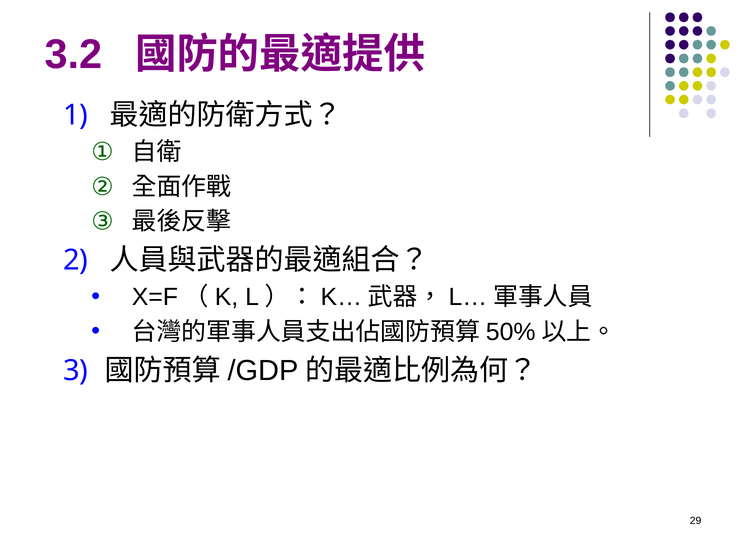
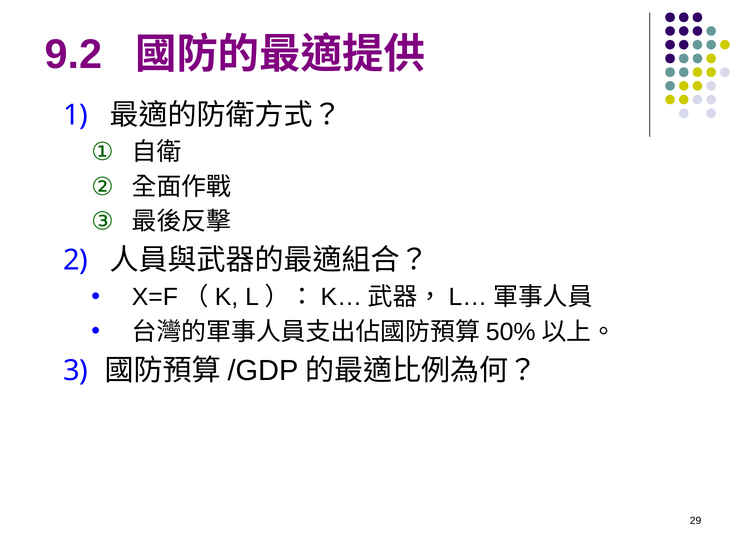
3.2: 3.2 -> 9.2
